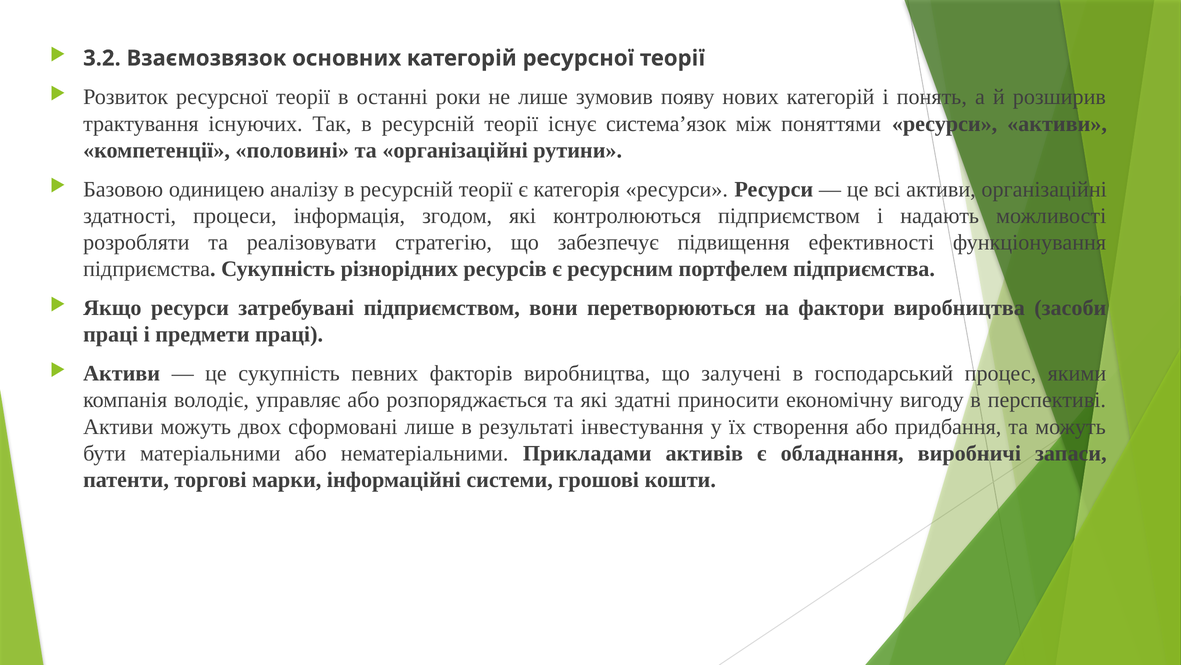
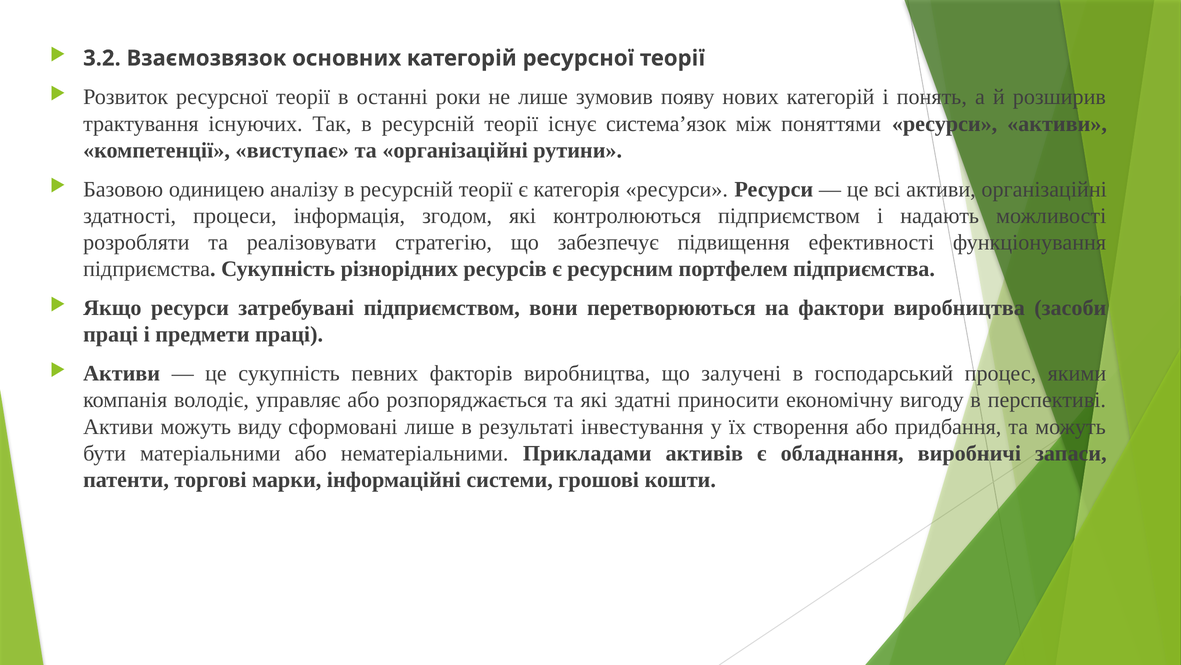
половині: половині -> виступає
двох: двох -> виду
